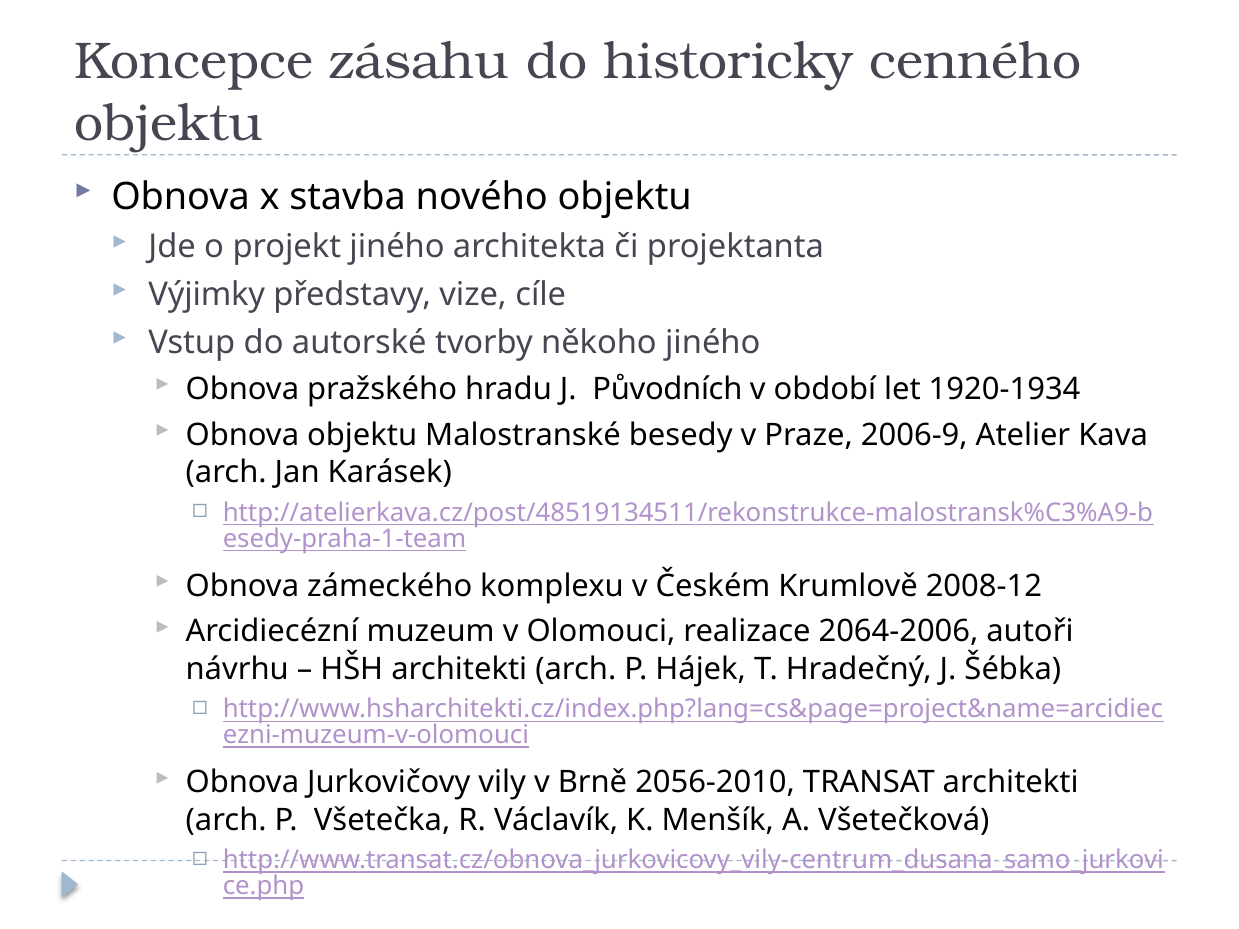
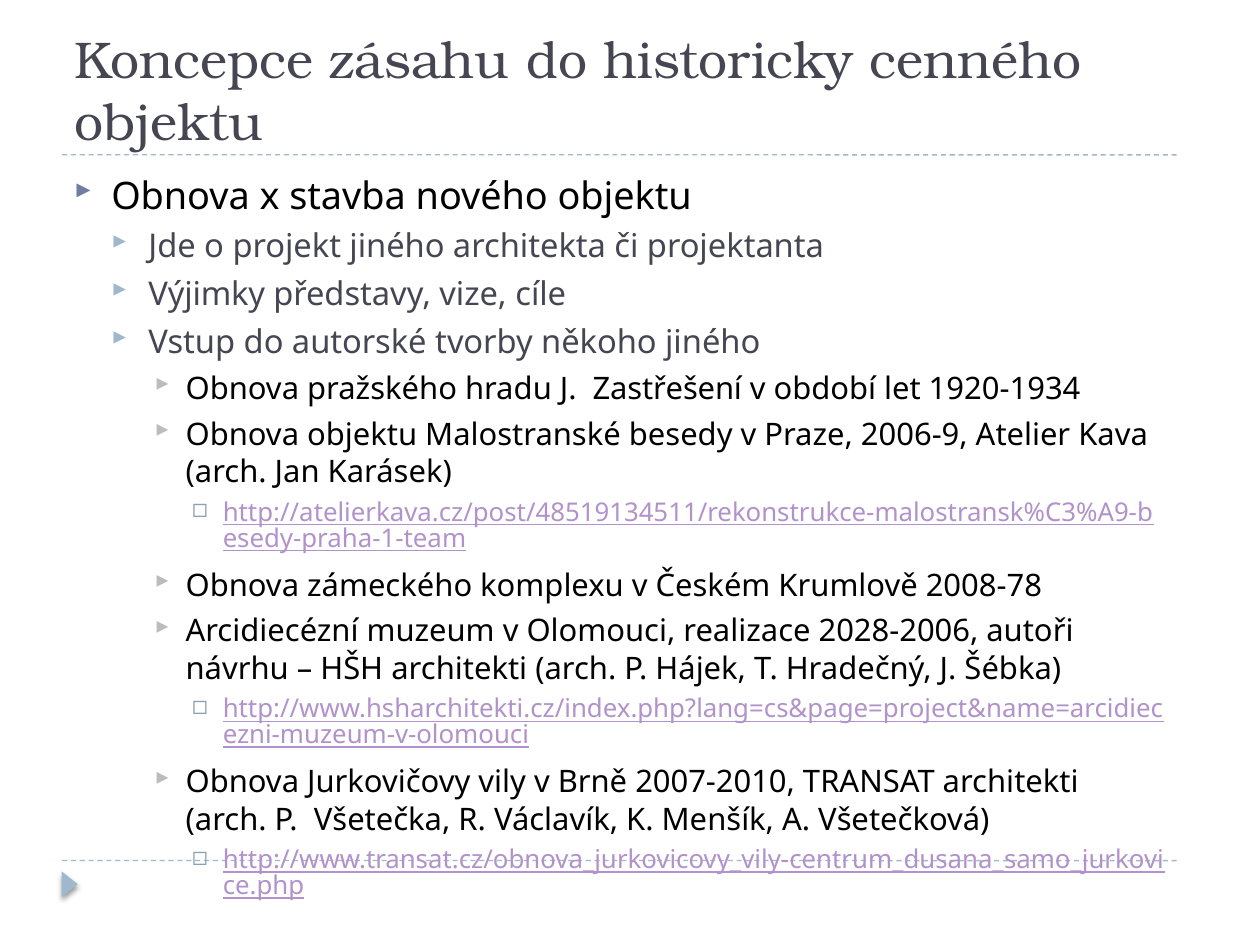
Původních: Původních -> Zastřešení
2008-12: 2008-12 -> 2008-78
2064-2006: 2064-2006 -> 2028-2006
2056-2010: 2056-2010 -> 2007-2010
